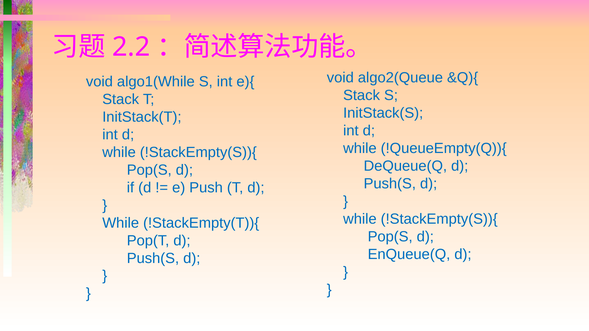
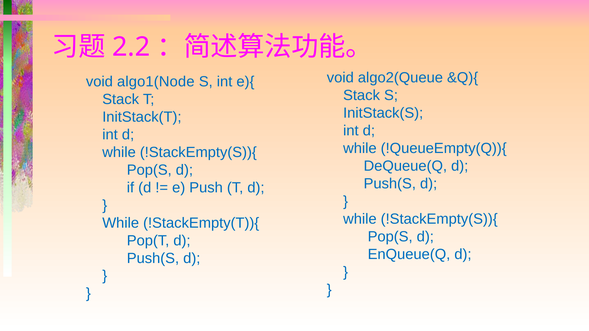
algo1(While: algo1(While -> algo1(Node
